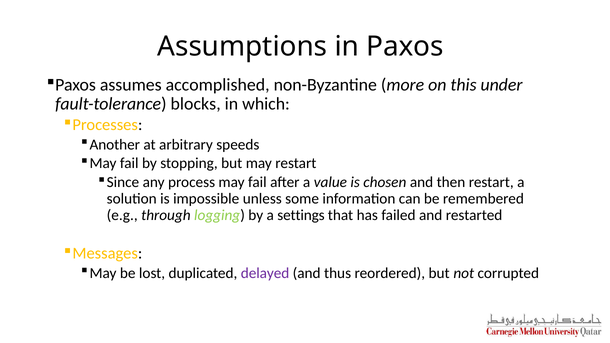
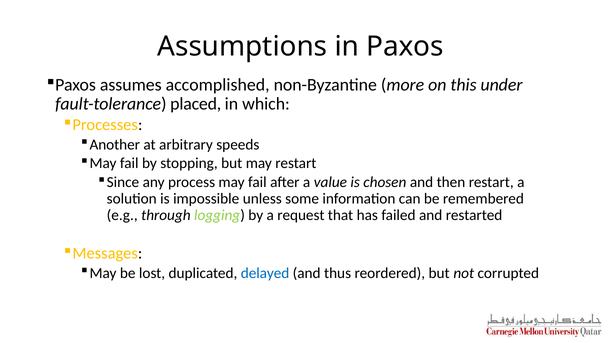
blocks: blocks -> placed
settings: settings -> request
delayed colour: purple -> blue
